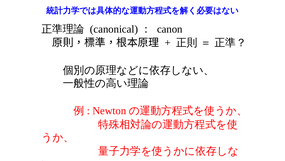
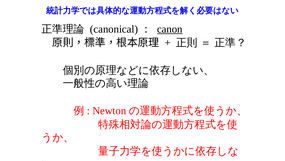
canon underline: none -> present
